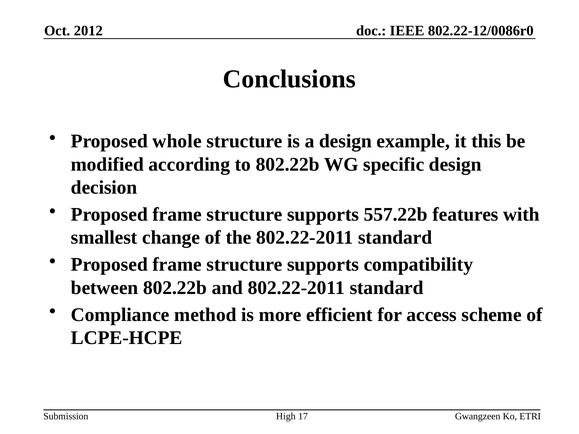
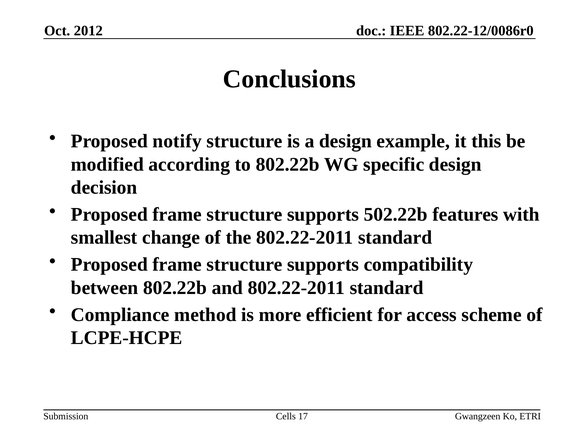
whole: whole -> notify
557.22b: 557.22b -> 502.22b
High: High -> Cells
